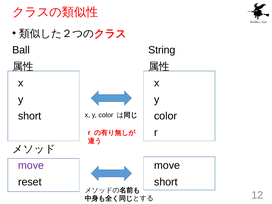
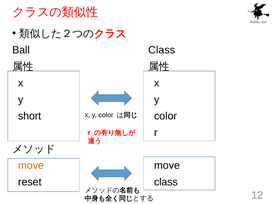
Ball String: String -> Class
move at (31, 165) colour: purple -> orange
reset short: short -> class
